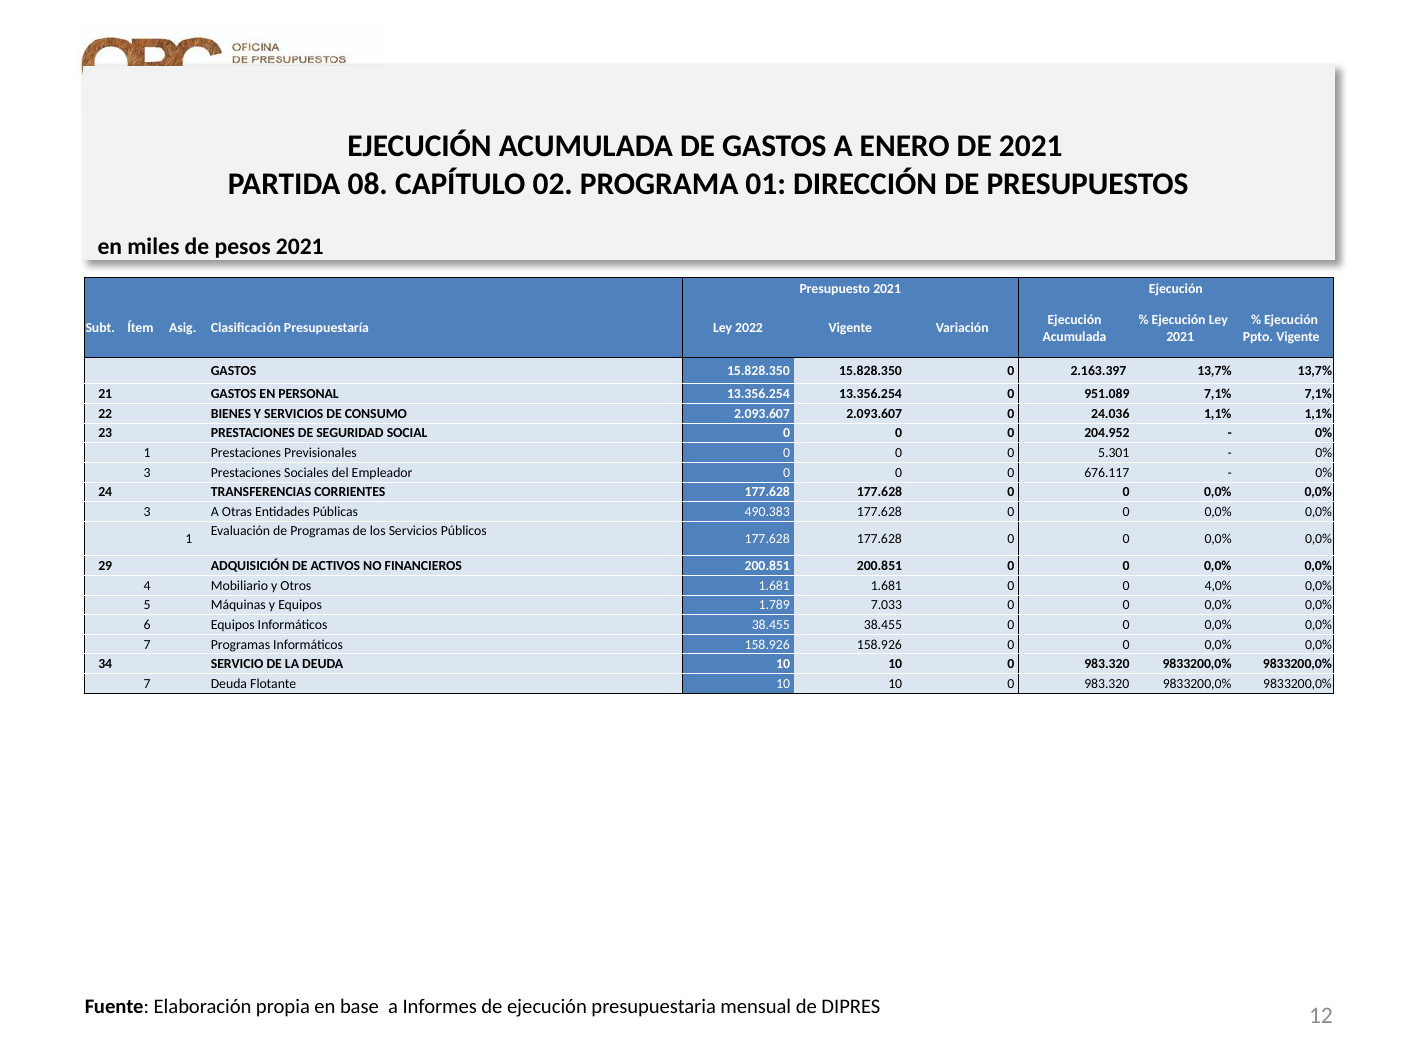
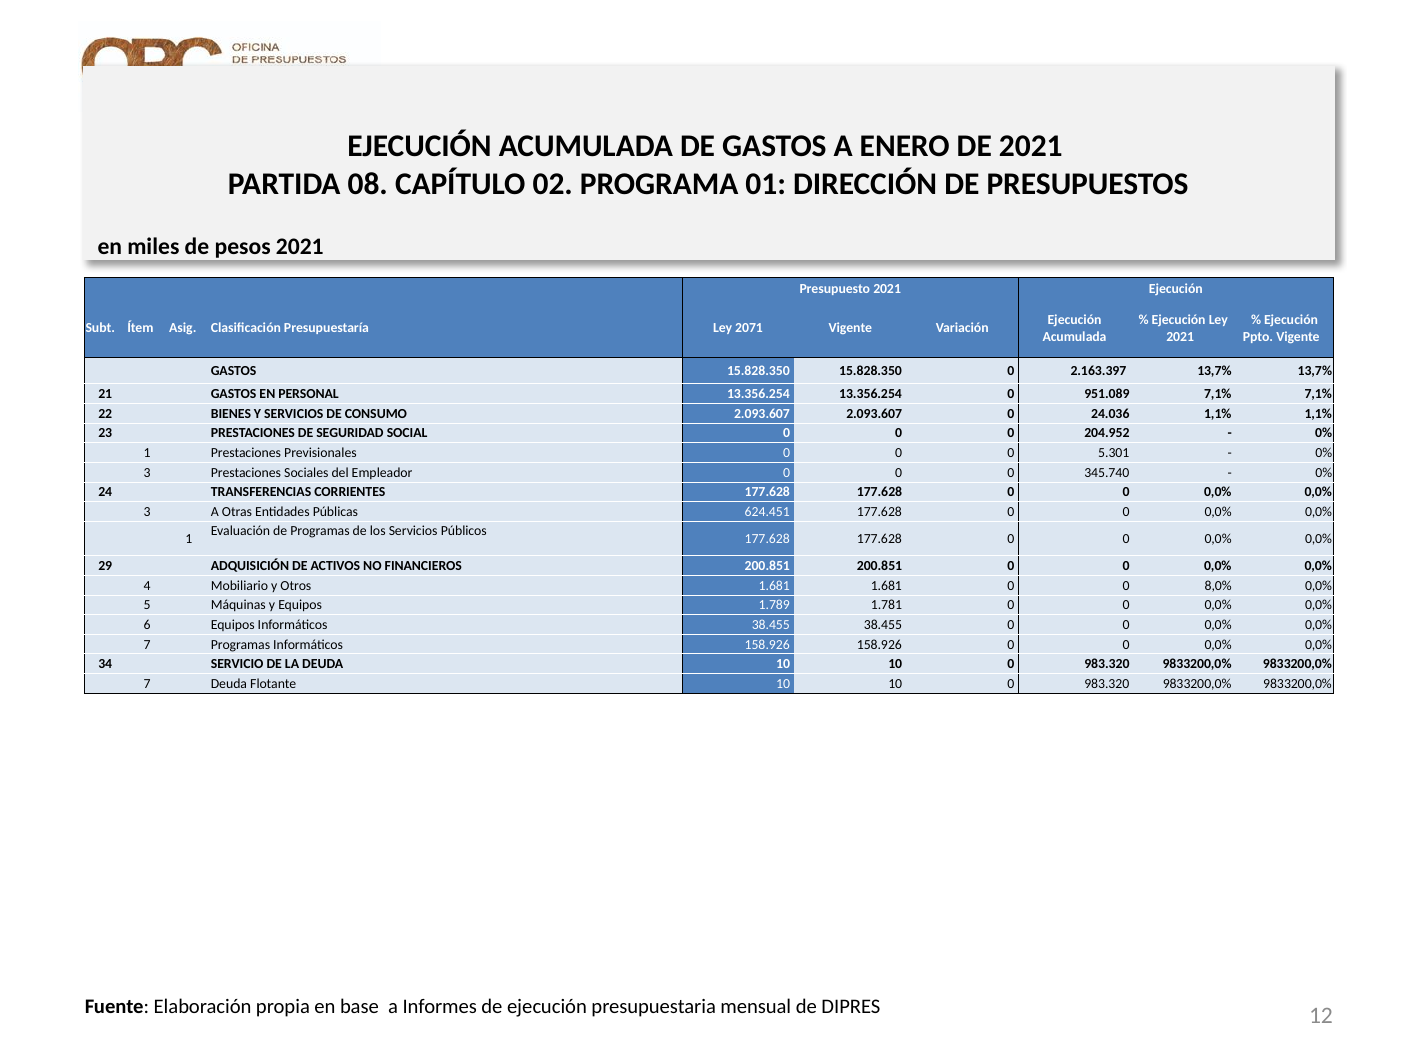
2022: 2022 -> 2071
676.117: 676.117 -> 345.740
490.383: 490.383 -> 624.451
4,0%: 4,0% -> 8,0%
7.033: 7.033 -> 1.781
